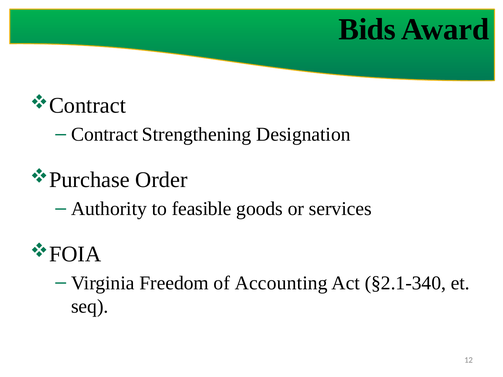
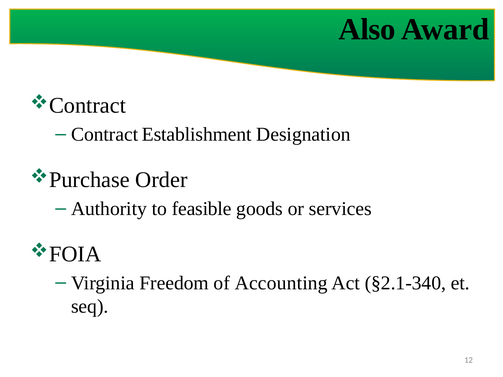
Bids: Bids -> Also
Strengthening: Strengthening -> Establishment
